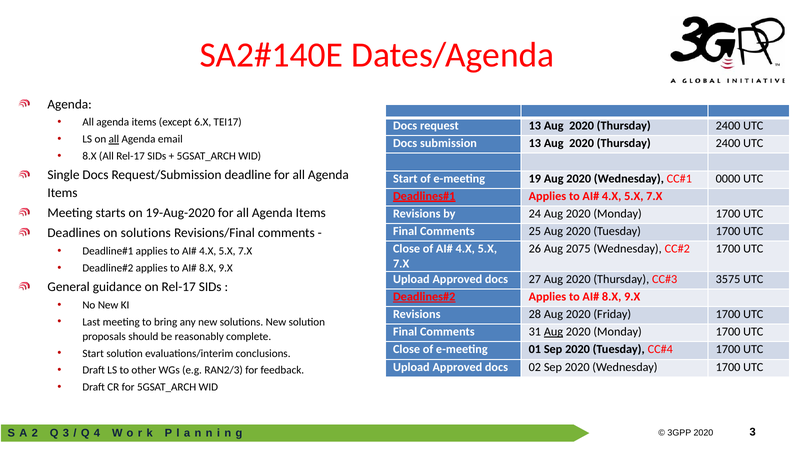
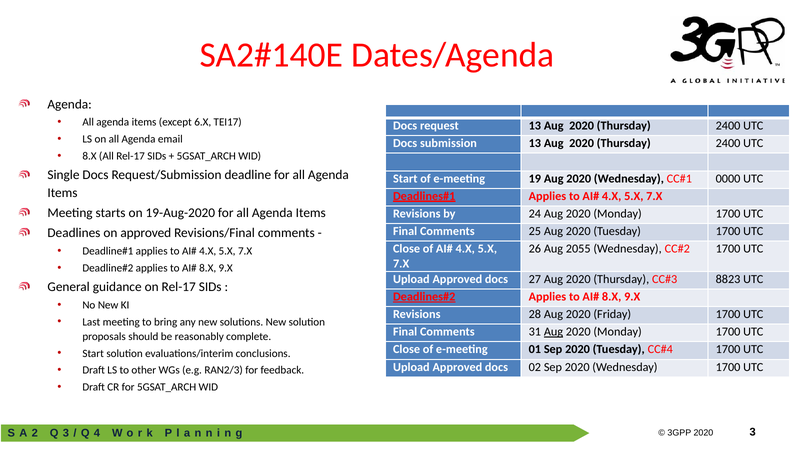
all at (114, 139) underline: present -> none
on solutions: solutions -> approved
2075: 2075 -> 2055
3575: 3575 -> 8823
